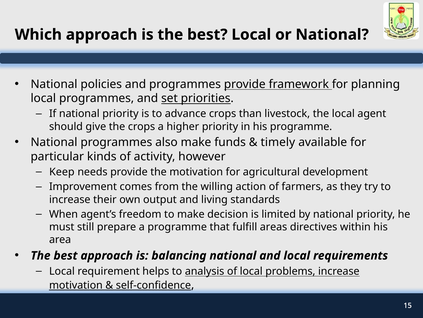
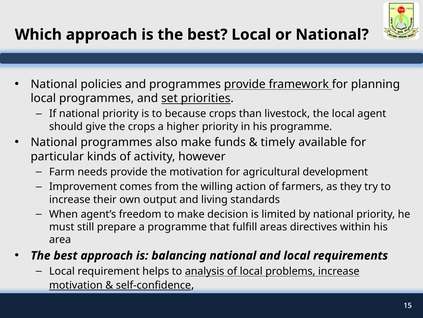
advance: advance -> because
Keep: Keep -> Farm
